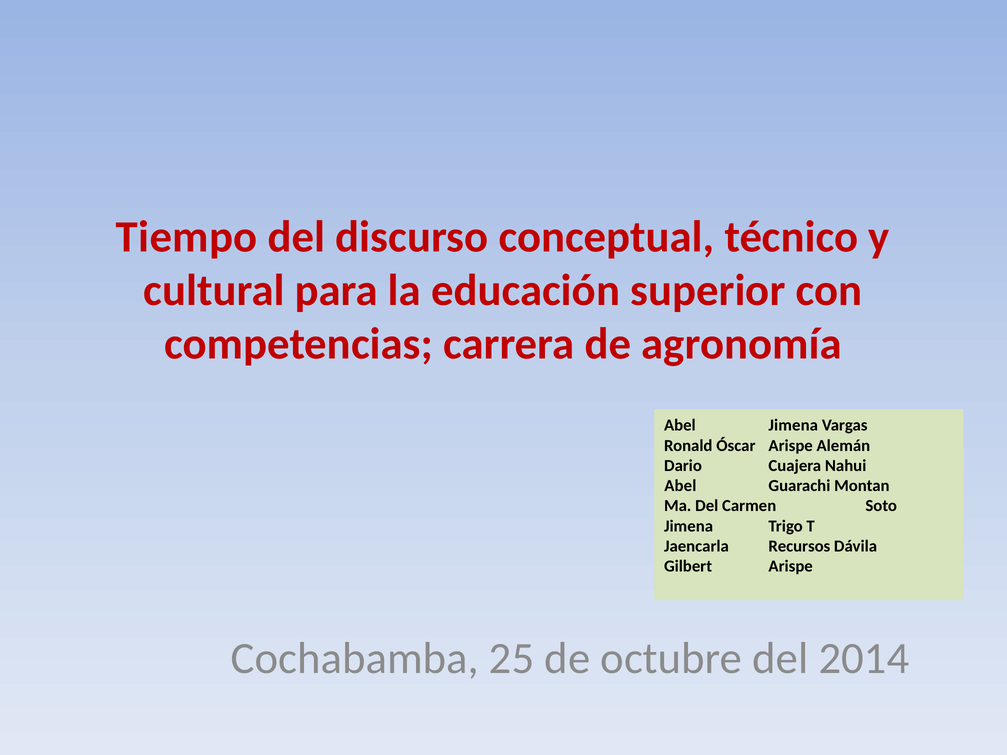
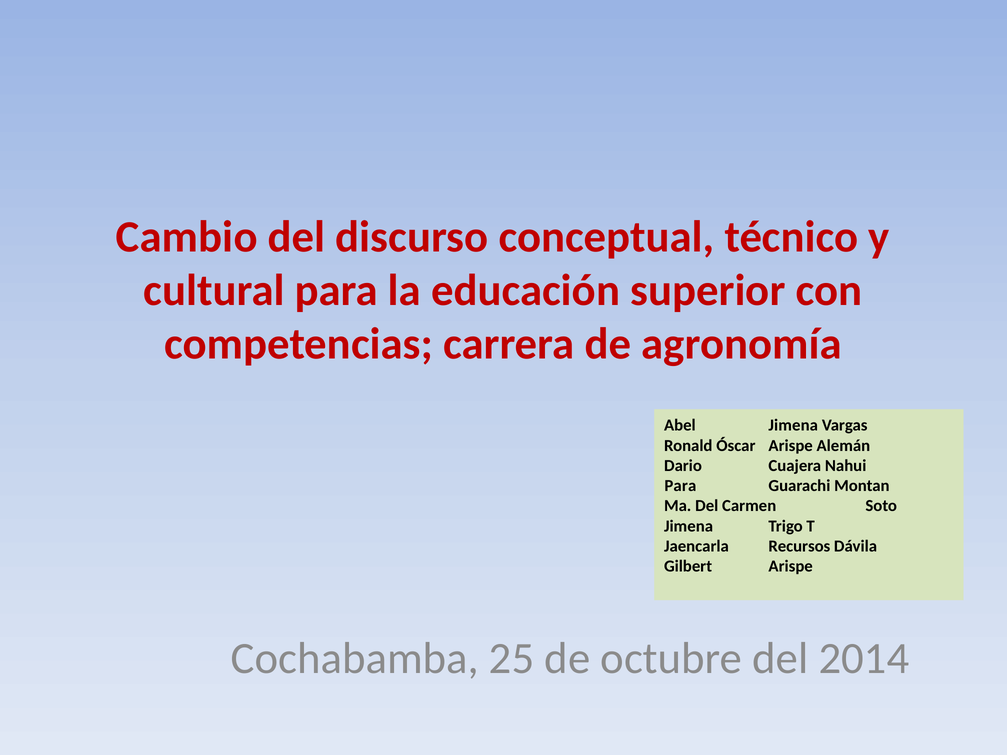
Tiempo: Tiempo -> Cambio
Abel at (680, 486): Abel -> Para
